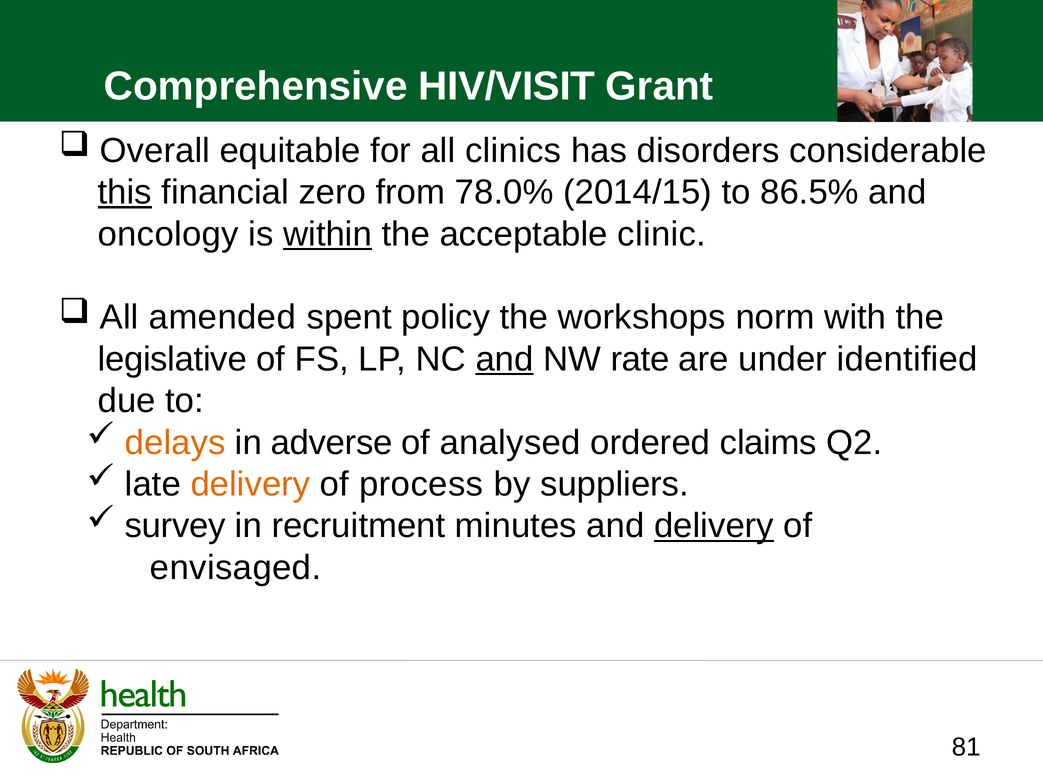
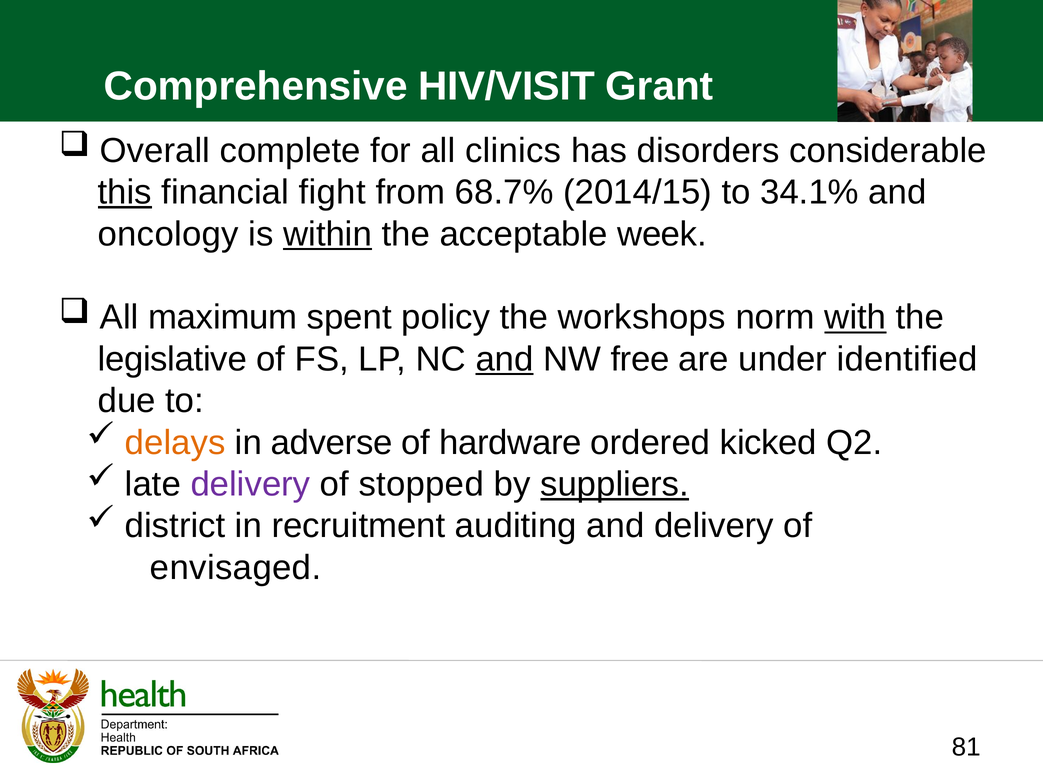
equitable: equitable -> complete
zero: zero -> fight
78.0%: 78.0% -> 68.7%
86.5%: 86.5% -> 34.1%
clinic: clinic -> week
amended: amended -> maximum
with underline: none -> present
rate: rate -> free
analysed: analysed -> hardware
claims: claims -> kicked
delivery at (250, 484) colour: orange -> purple
process: process -> stopped
suppliers underline: none -> present
survey: survey -> district
minutes: minutes -> auditing
delivery at (714, 526) underline: present -> none
